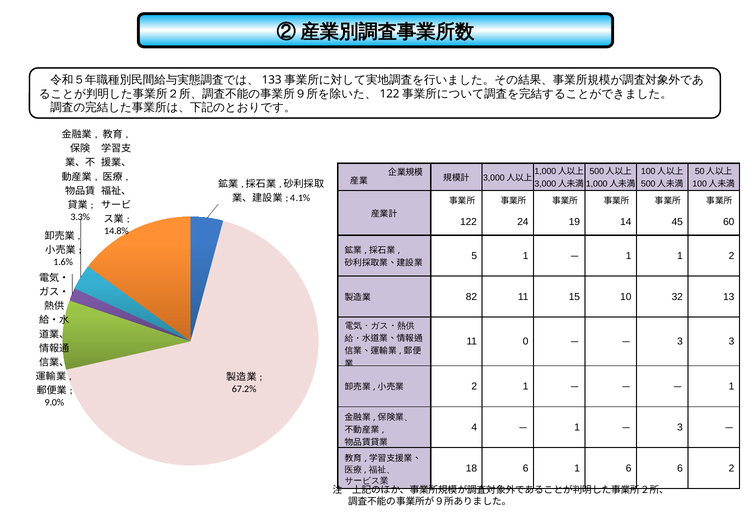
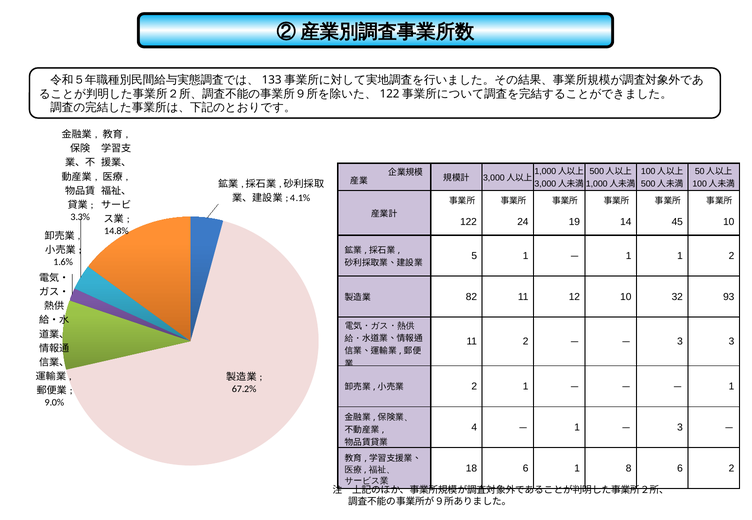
45 60: 60 -> 10
15: 15 -> 12
13: 13 -> 93
11 0: 0 -> 2
1 6: 6 -> 8
